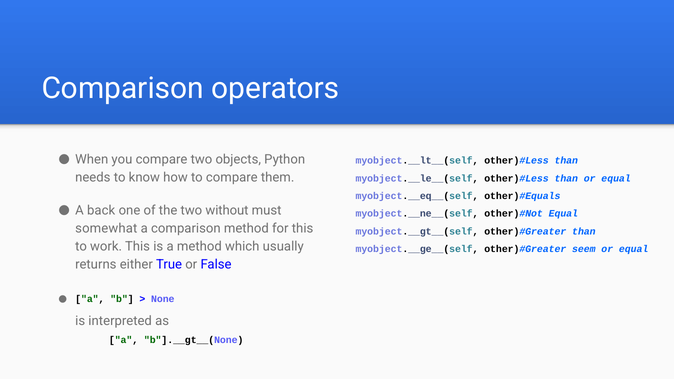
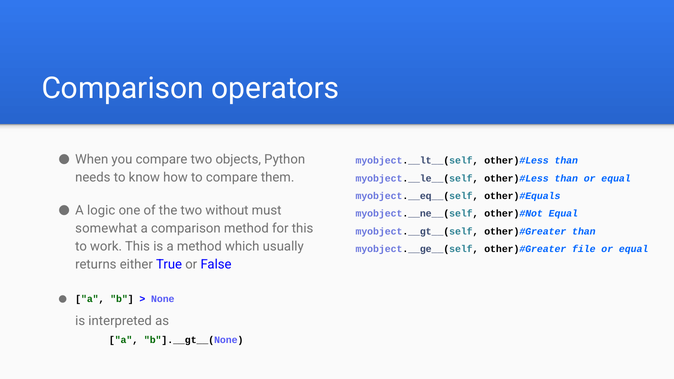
back: back -> logic
seem: seem -> file
